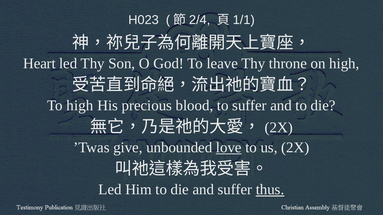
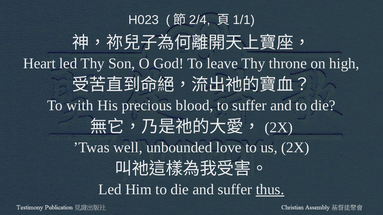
To high: high -> with
give: give -> well
love underline: present -> none
